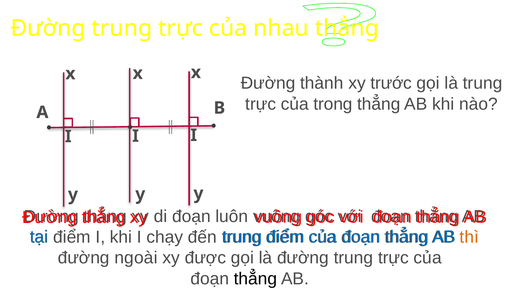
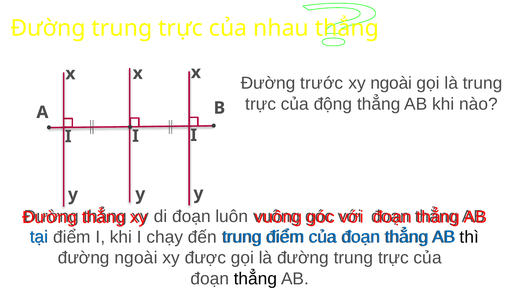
thành: thành -> trước
xy trước: trước -> ngoài
trong: trong -> động
thì colour: orange -> black
